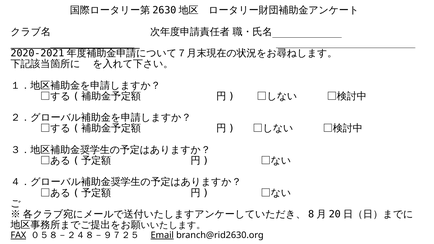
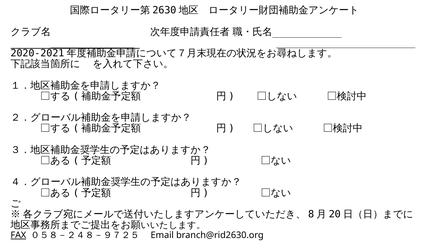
Email underline: present -> none
